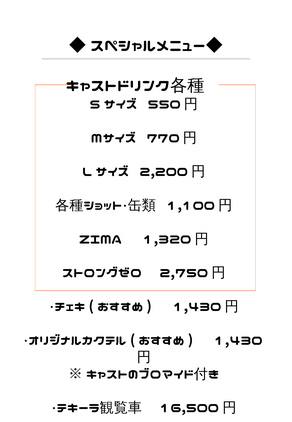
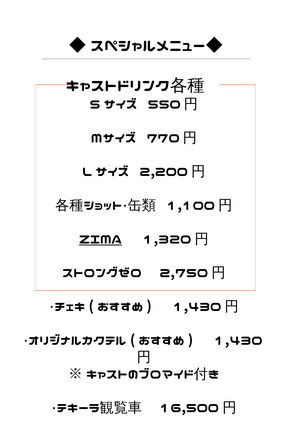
ZIMA underline: none -> present
